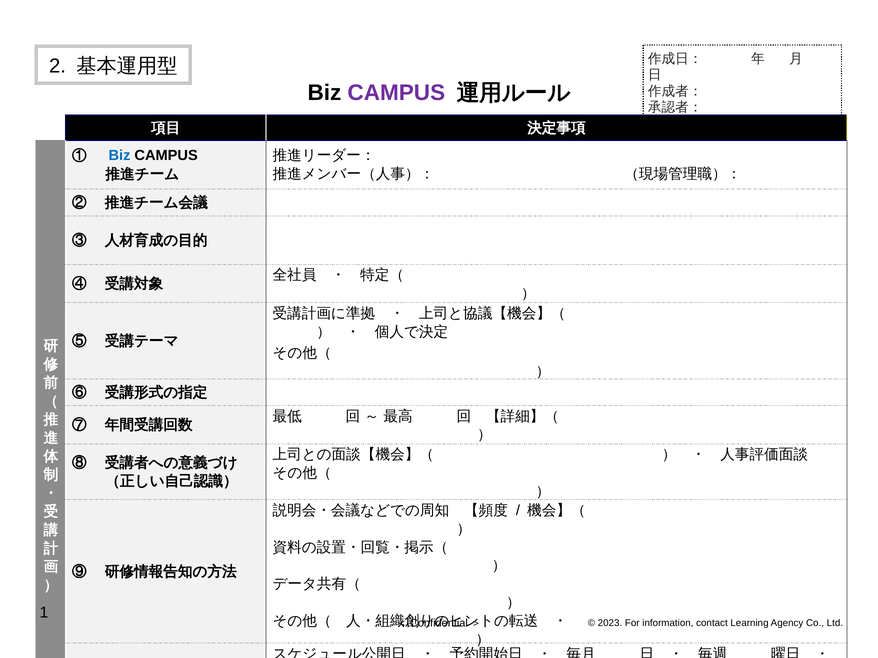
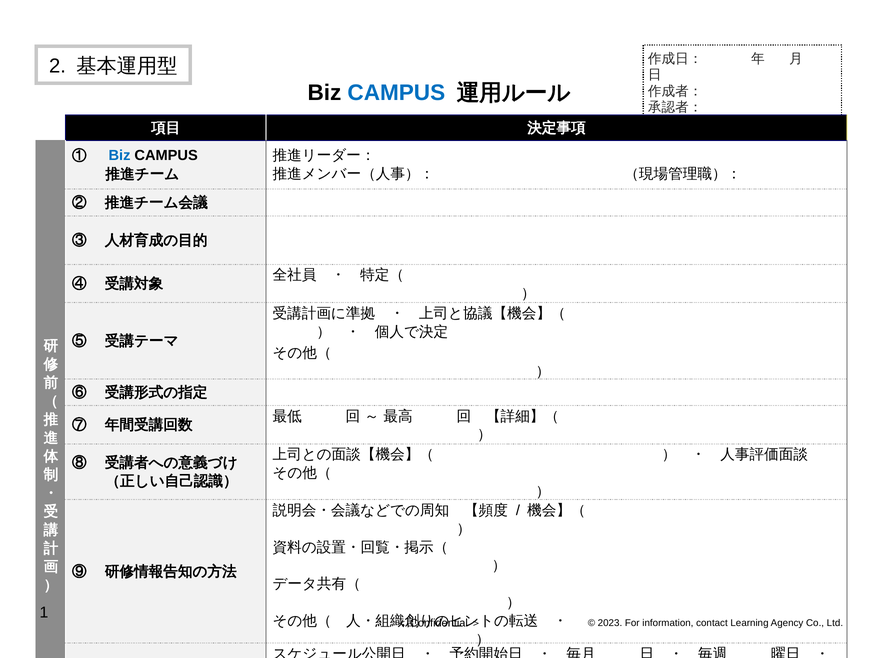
CAMPUS at (396, 93) colour: purple -> blue
